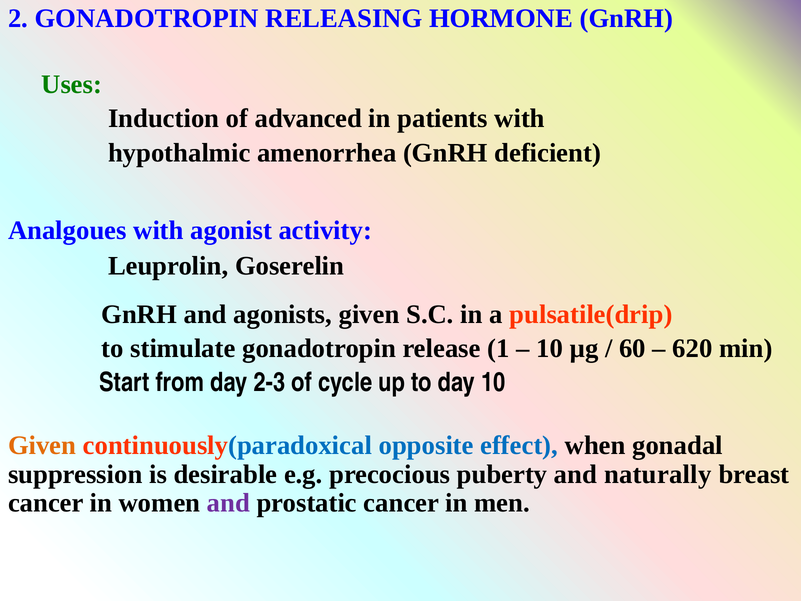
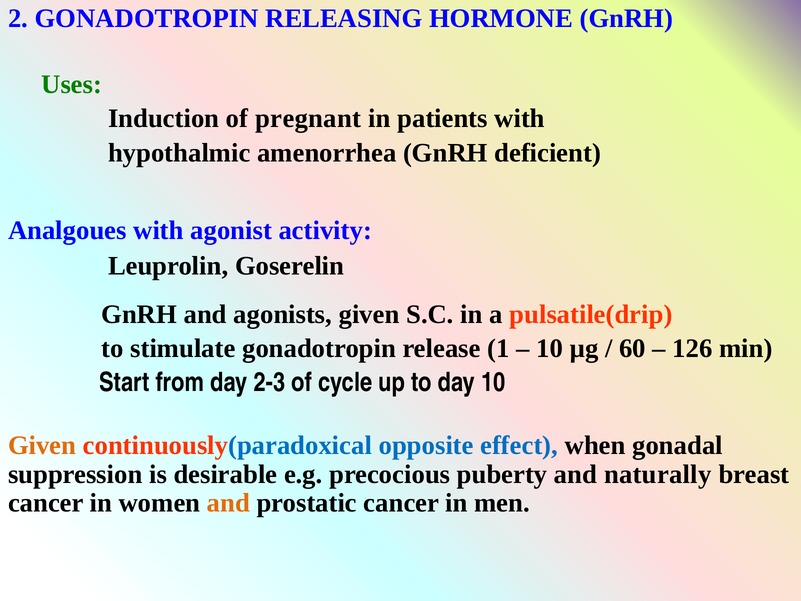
advanced: advanced -> pregnant
620: 620 -> 126
and at (228, 503) colour: purple -> orange
